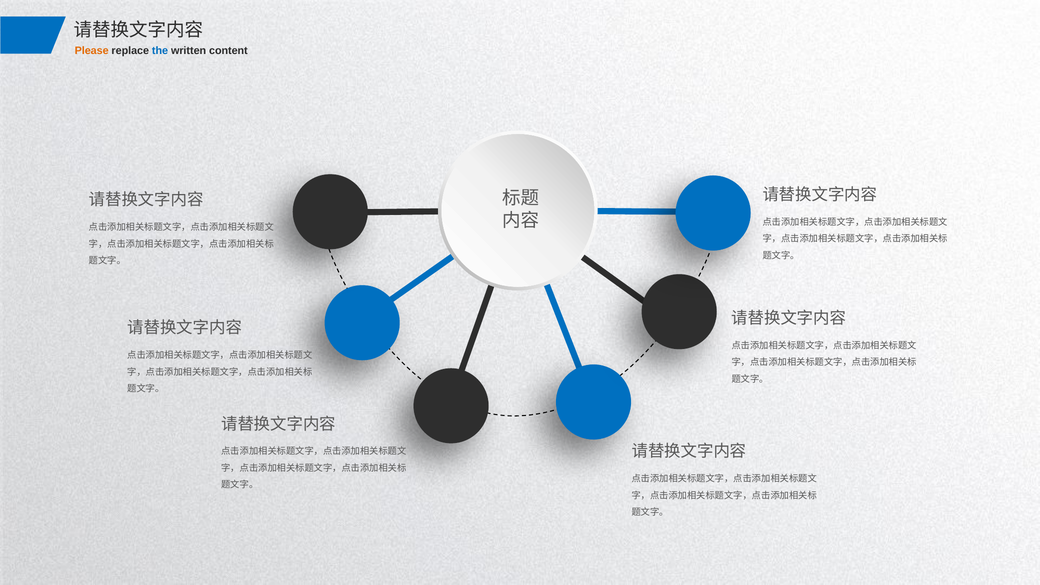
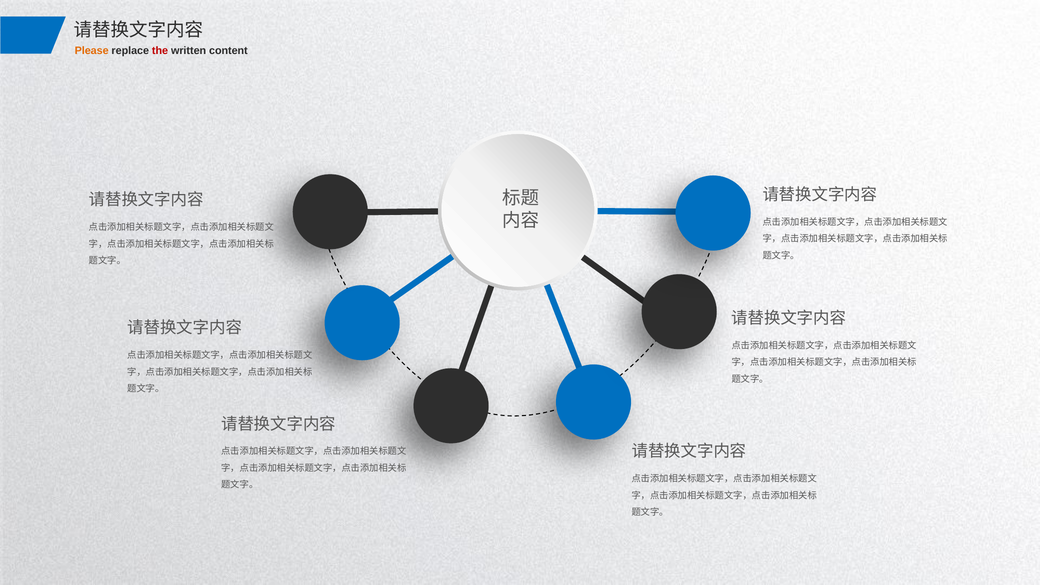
the colour: blue -> red
